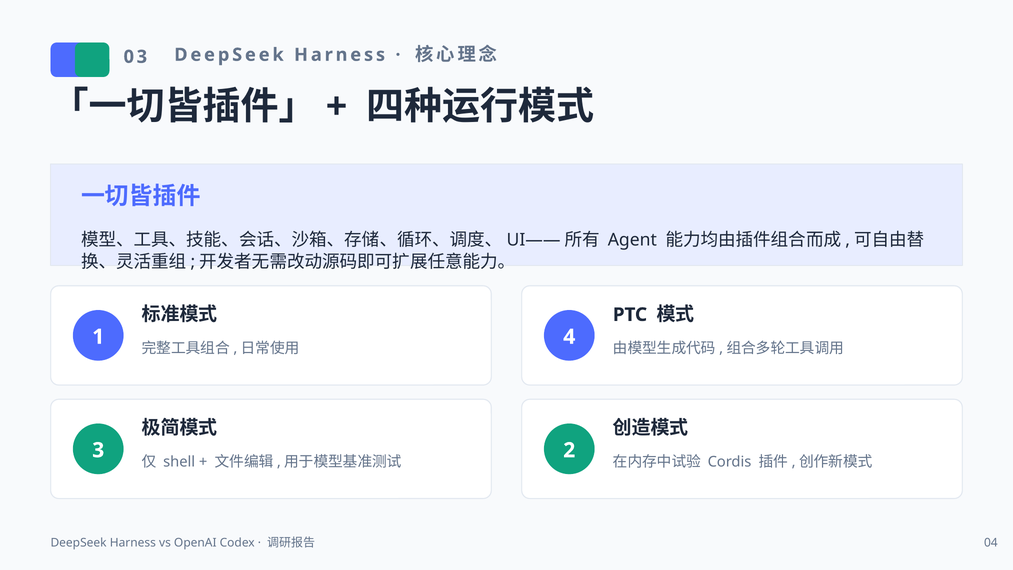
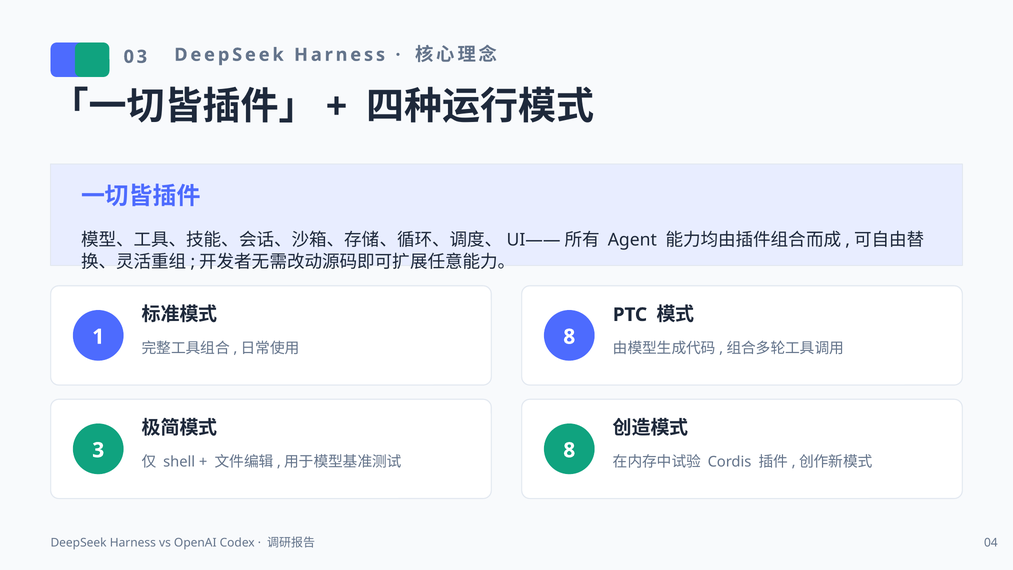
4 at (569, 337): 4 -> 8
2 at (569, 450): 2 -> 8
